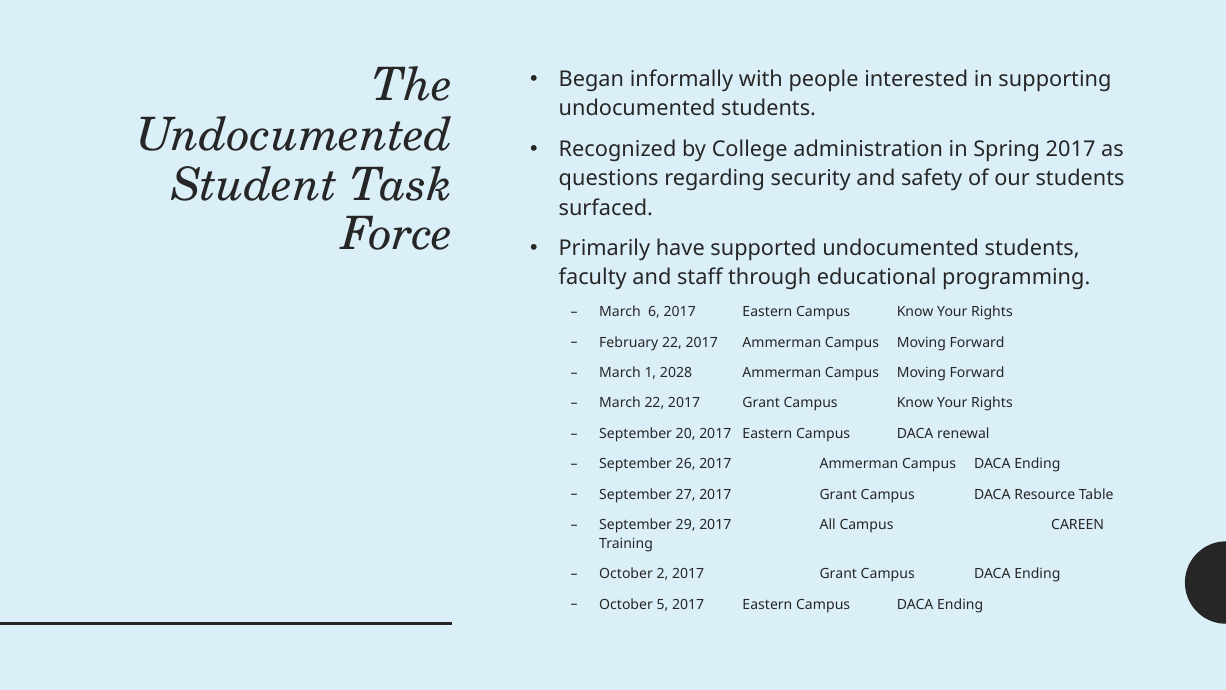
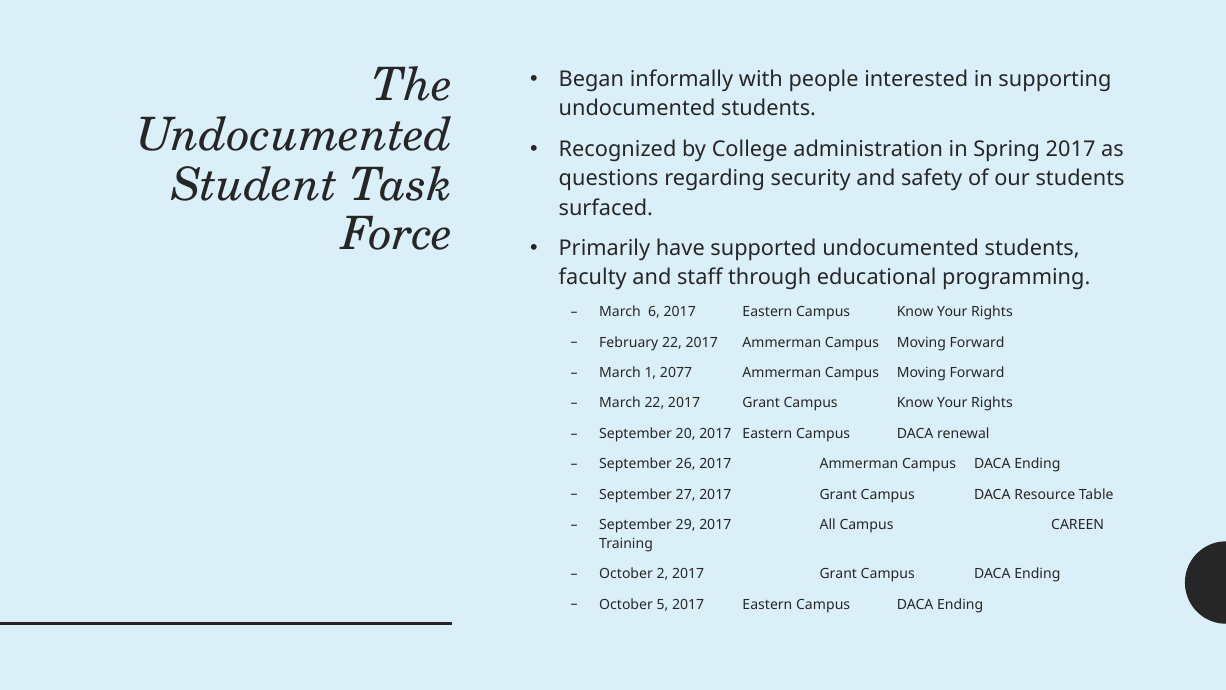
2028: 2028 -> 2077
